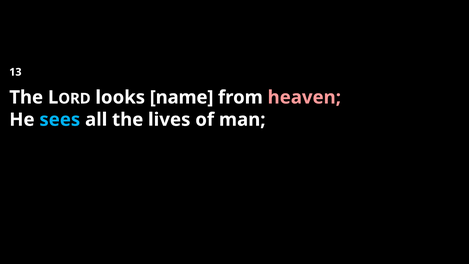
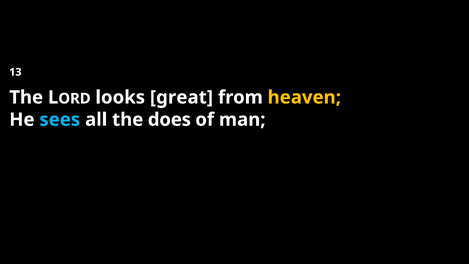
name: name -> great
heaven colour: pink -> yellow
lives: lives -> does
